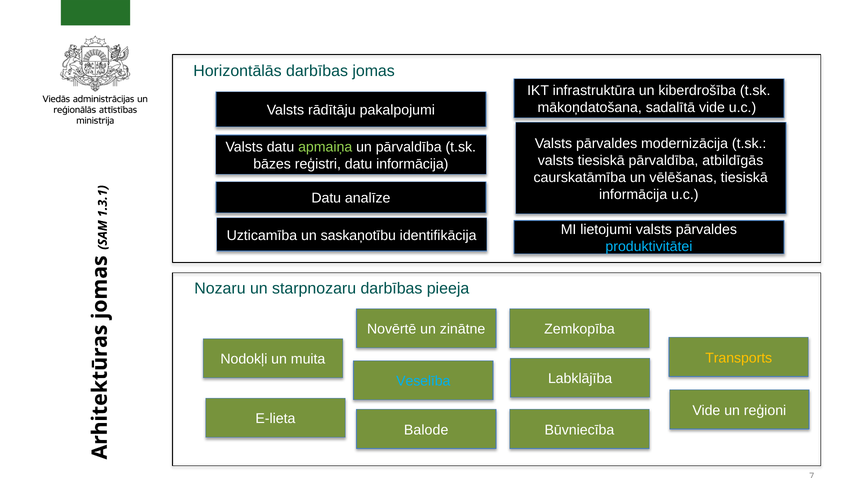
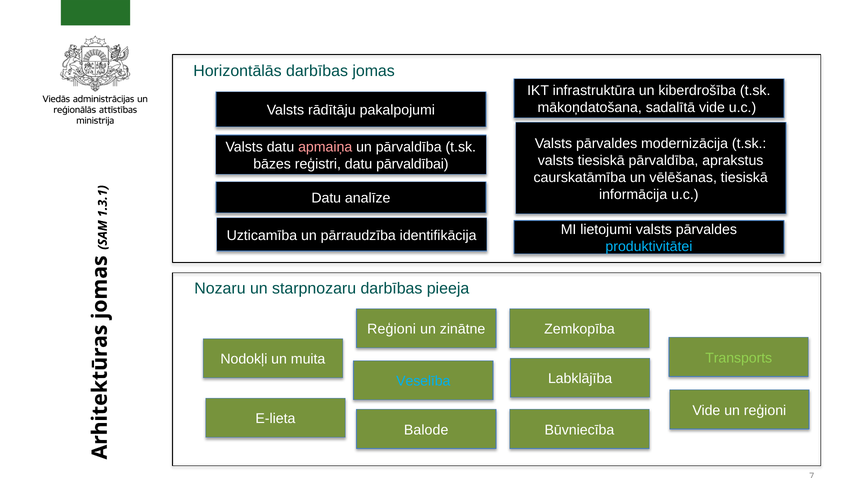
apmaiņa colour: light green -> pink
atbildīgās: atbildīgās -> aprakstus
datu informācija: informācija -> pārvaldībai
saskaņotību: saskaņotību -> pārraudzība
Novērtē at (392, 329): Novērtē -> Reģioni
Transports colour: yellow -> light green
